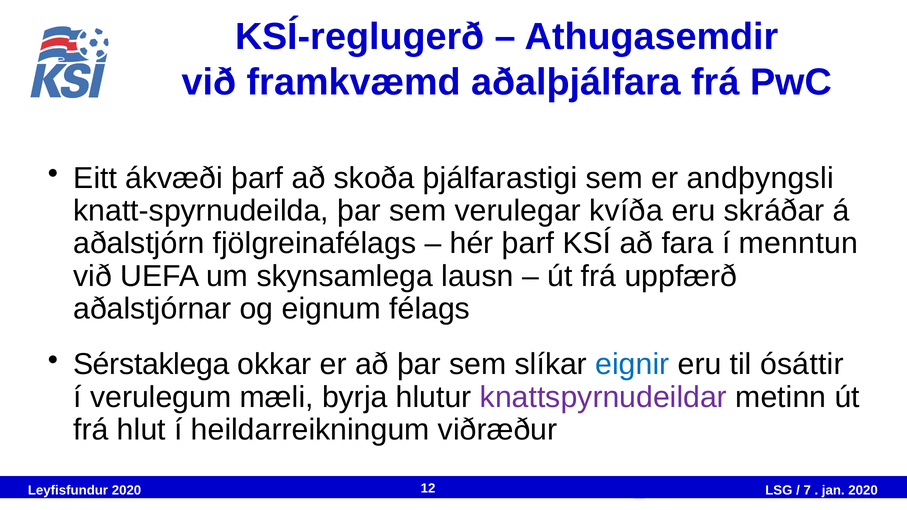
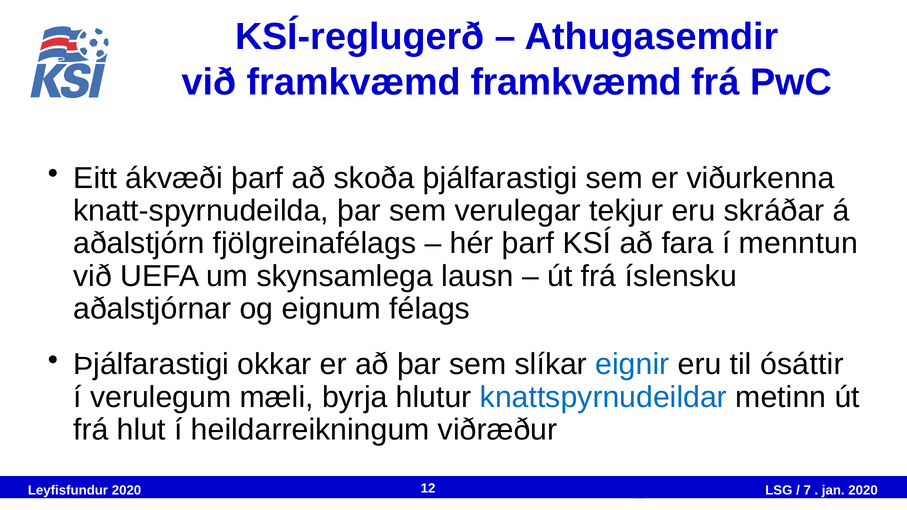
framkvæmd aðalþjálfara: aðalþjálfara -> framkvæmd
andþyngsli: andþyngsli -> viðurkenna
kvíða: kvíða -> tekjur
uppfærð: uppfærð -> íslensku
Sérstaklega at (151, 365): Sérstaklega -> Þjálfarastigi
knattspyrnudeildar colour: purple -> blue
